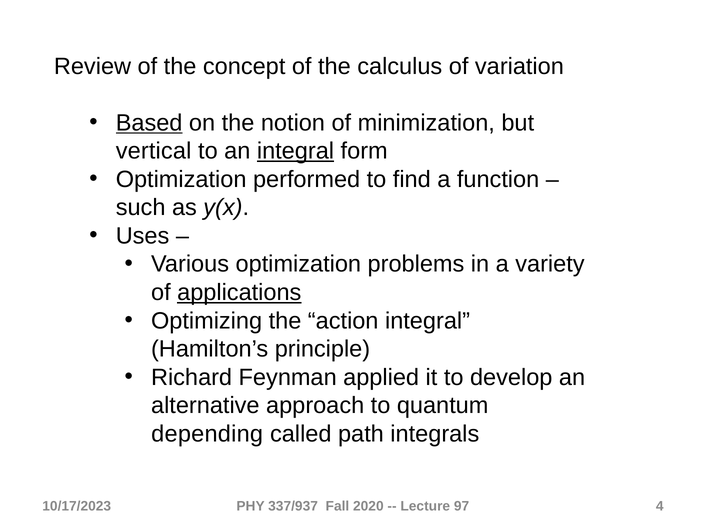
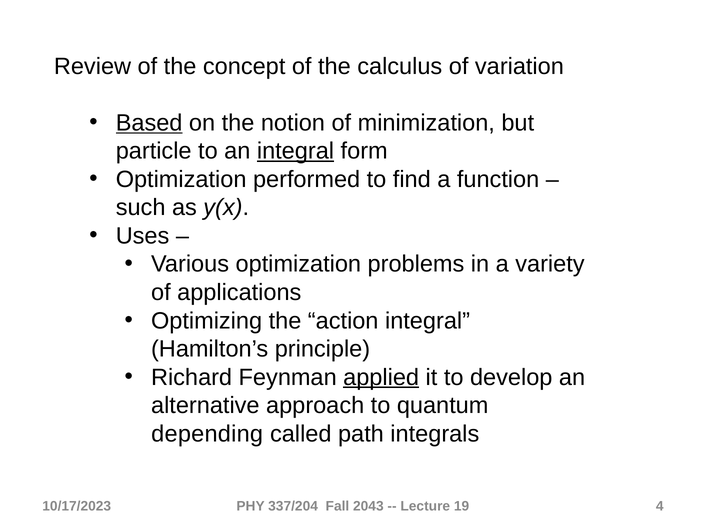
vertical: vertical -> particle
applications underline: present -> none
applied underline: none -> present
337/937: 337/937 -> 337/204
2020: 2020 -> 2043
97: 97 -> 19
